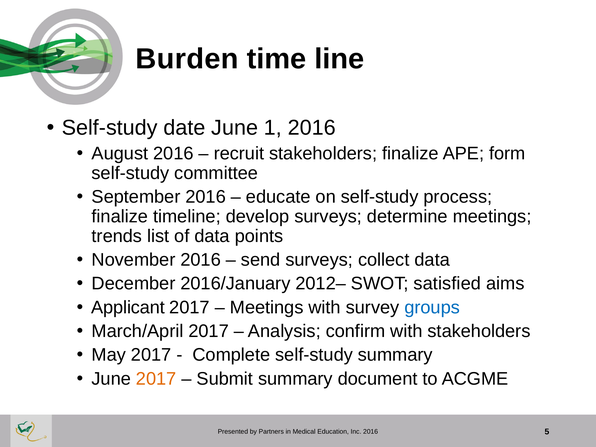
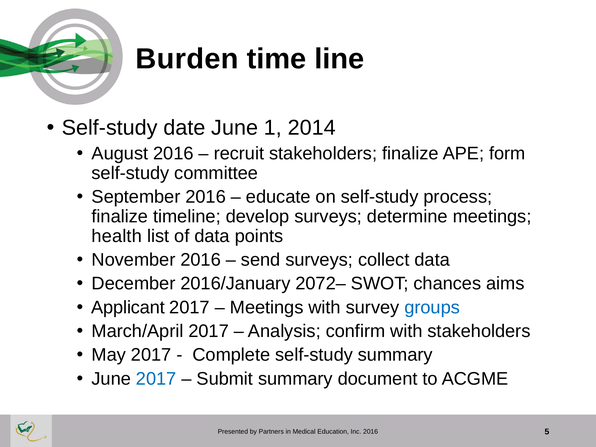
1 2016: 2016 -> 2014
trends: trends -> health
2012–: 2012– -> 2072–
satisfied: satisfied -> chances
2017 at (156, 379) colour: orange -> blue
